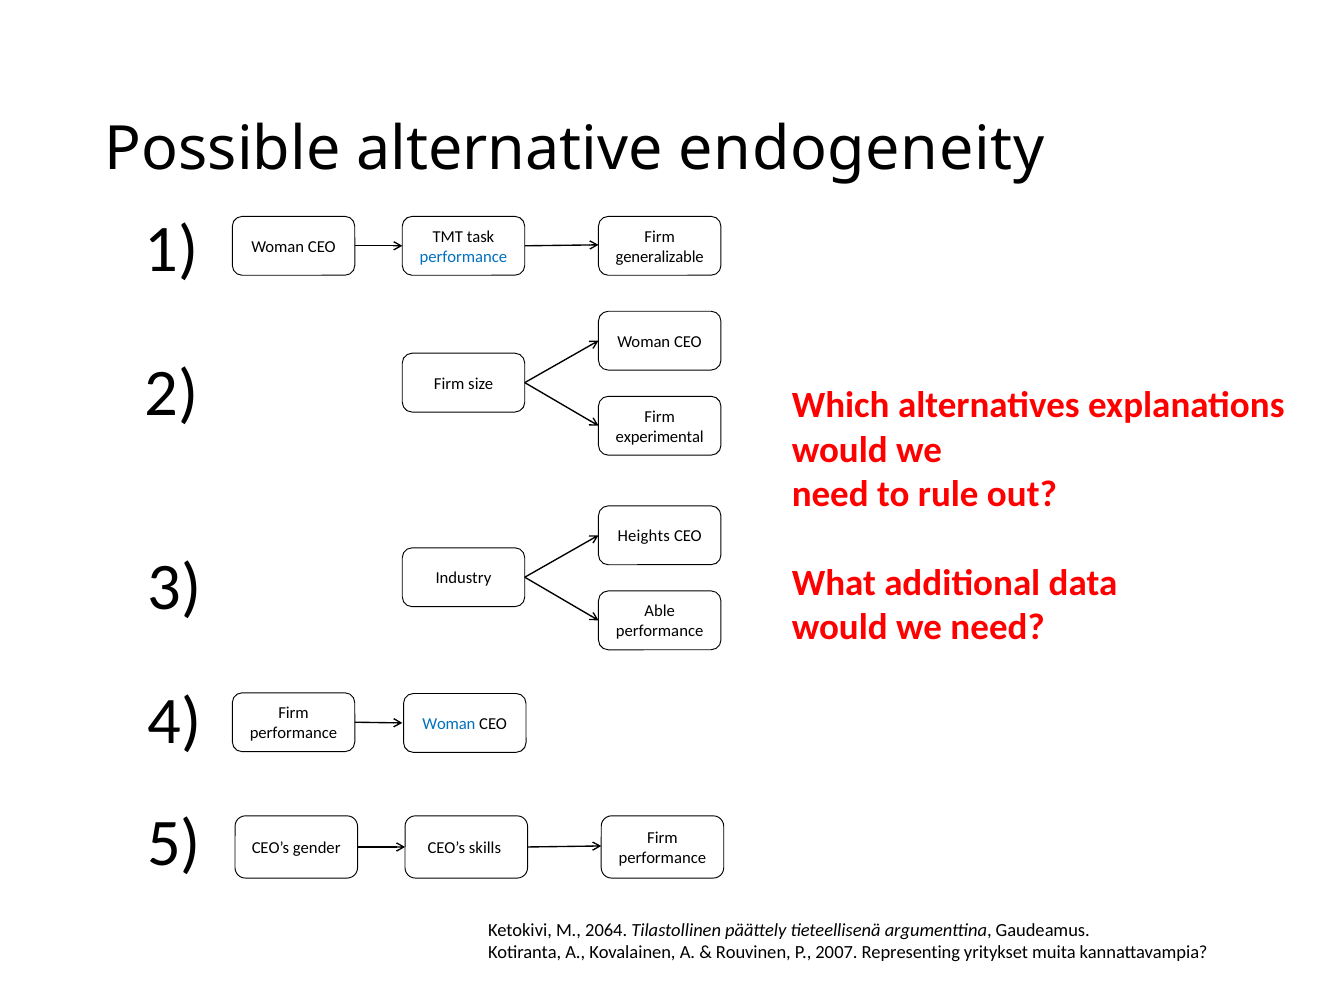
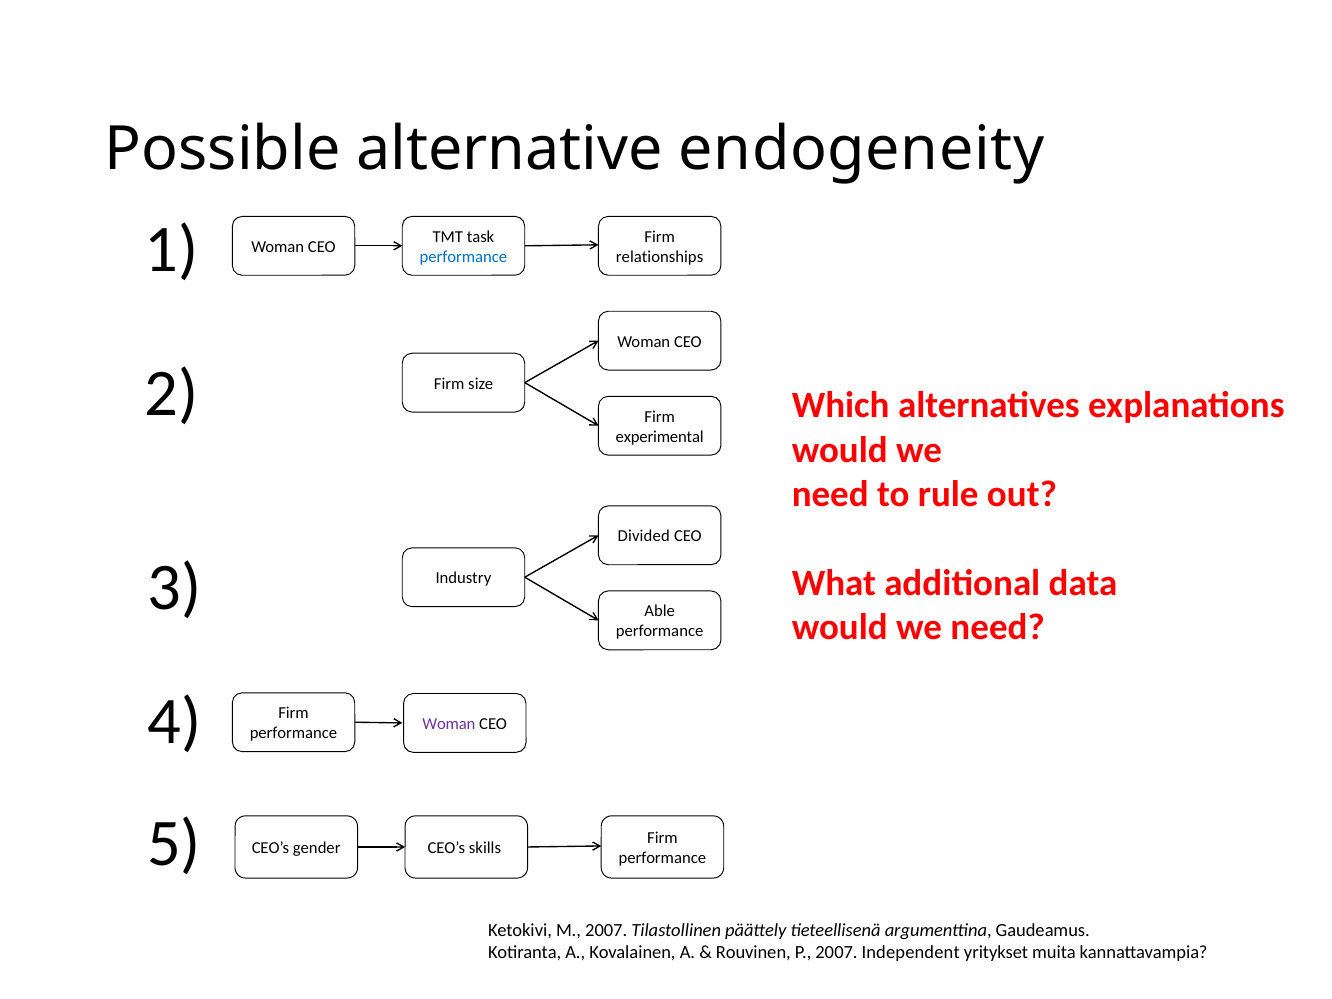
generalizable: generalizable -> relationships
Heights: Heights -> Divided
Woman at (449, 724) colour: blue -> purple
M 2064: 2064 -> 2007
Representing: Representing -> Independent
